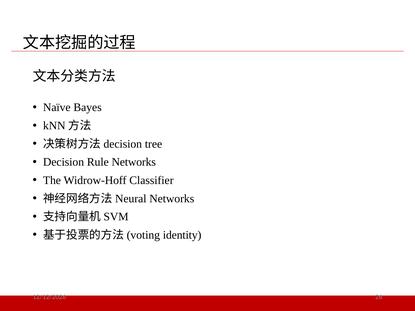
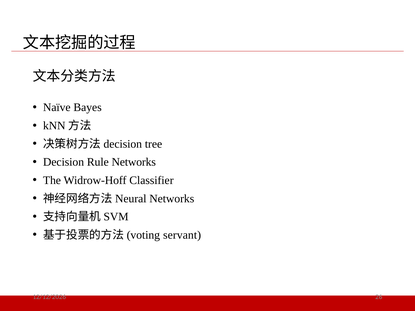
identity: identity -> servant
